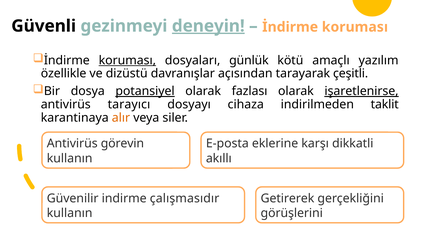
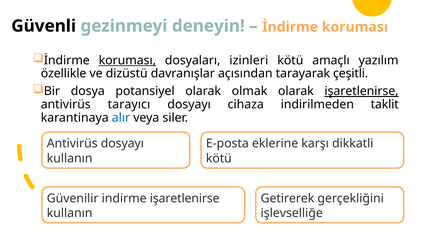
deneyin underline: present -> none
günlük: günlük -> izinleri
potansiyel underline: present -> none
fazlası: fazlası -> olmak
alır colour: orange -> blue
Antivirüs görevin: görevin -> dosyayı
akıllı at (219, 158): akıllı -> kötü
indirme çalışmasıdır: çalışmasıdır -> işaretlenirse
görüşlerini: görüşlerini -> işlevselliğe
